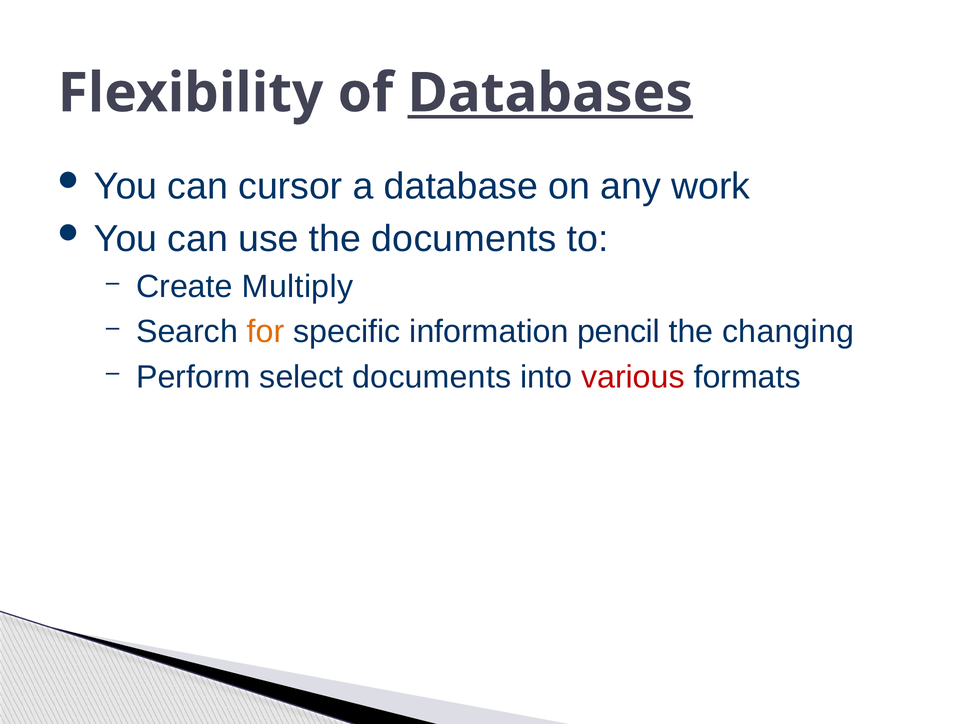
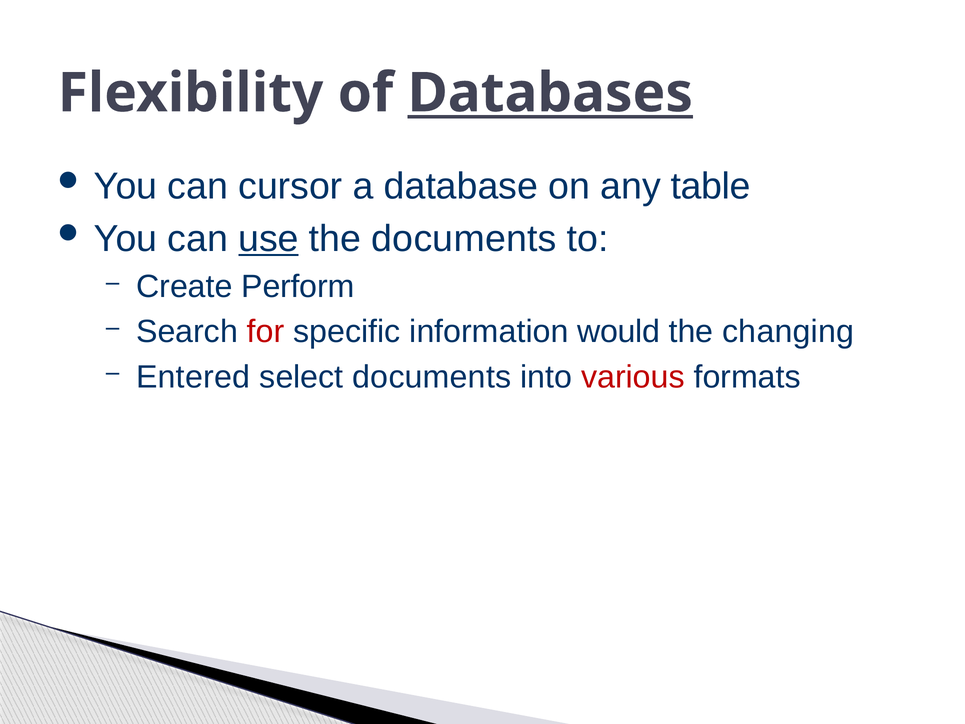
work: work -> table
use underline: none -> present
Multiply: Multiply -> Perform
for colour: orange -> red
pencil: pencil -> would
Perform: Perform -> Entered
